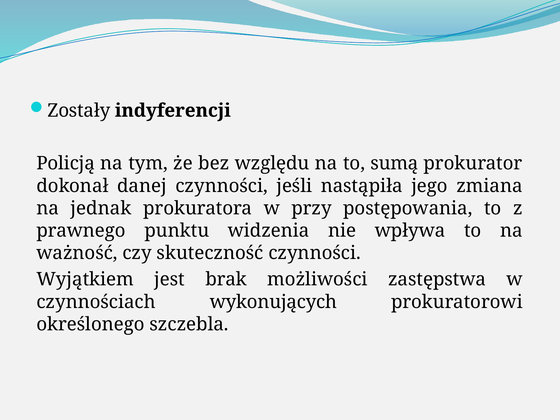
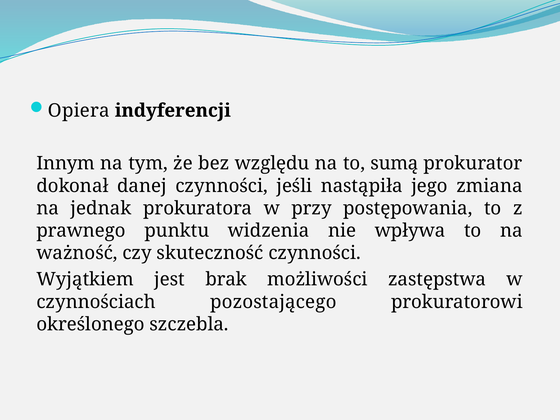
Zostały: Zostały -> Opiera
Policją: Policją -> Innym
wykonujących: wykonujących -> pozostającego
